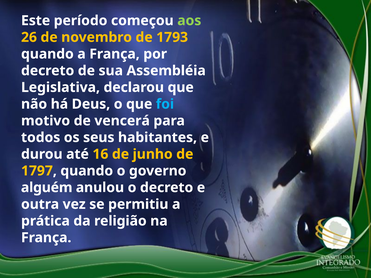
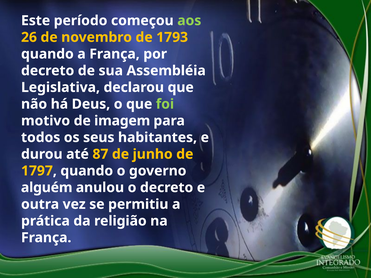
foi colour: light blue -> light green
vencerá: vencerá -> imagem
16: 16 -> 87
